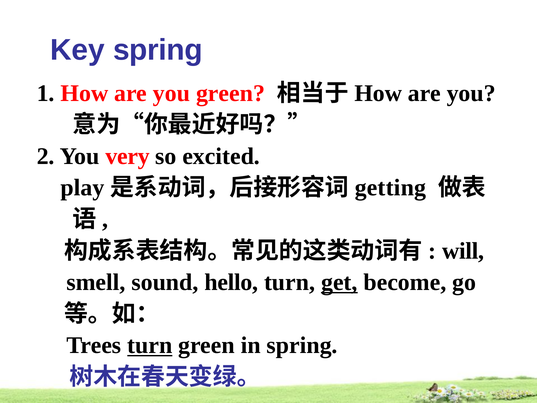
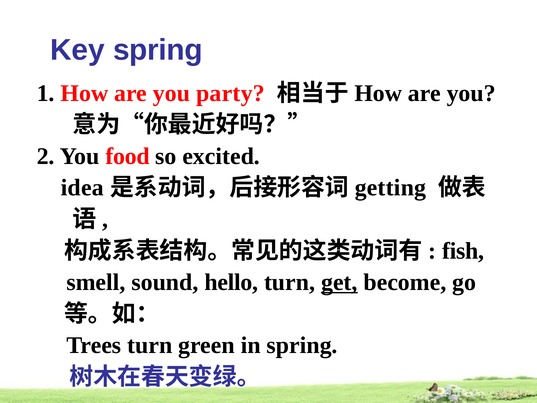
you green: green -> party
very: very -> food
play: play -> idea
will: will -> fish
turn at (150, 345) underline: present -> none
